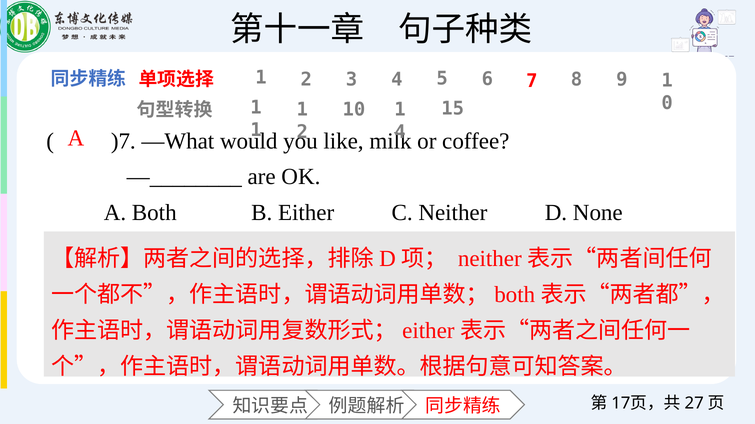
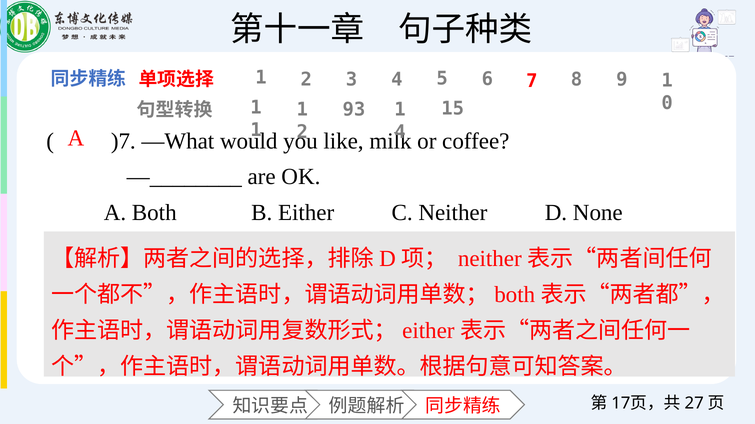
10: 10 -> 93
